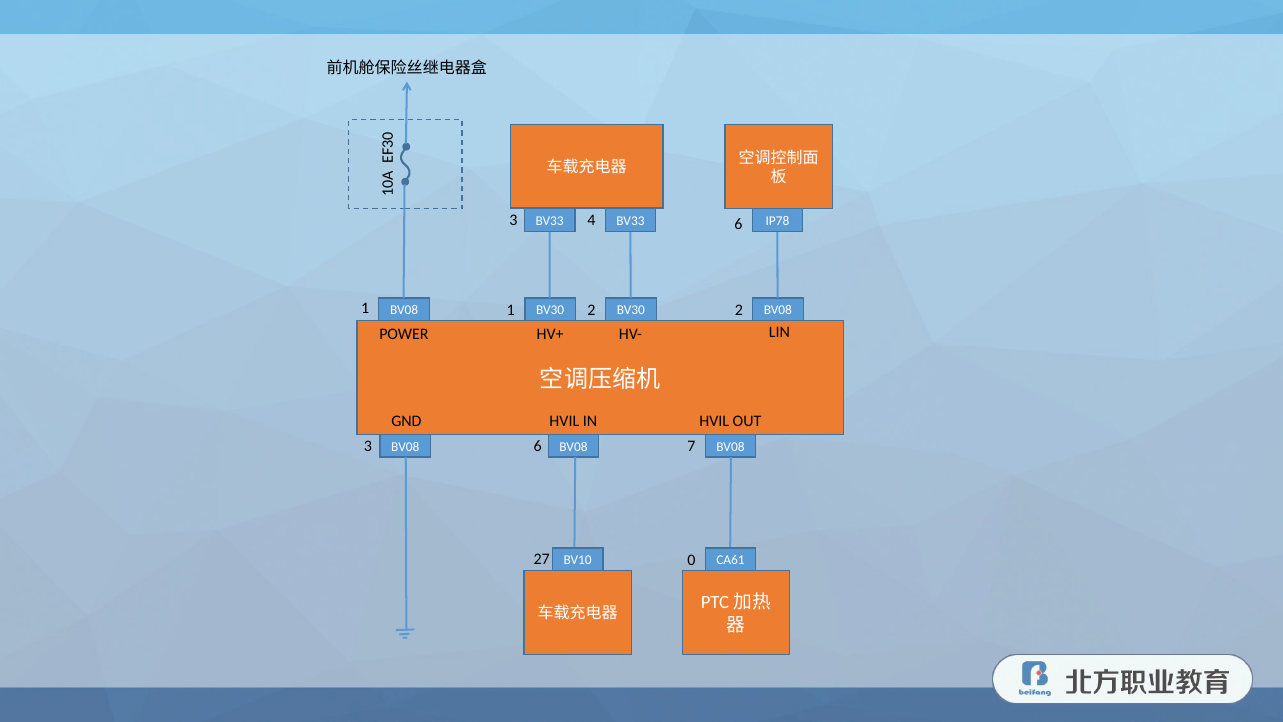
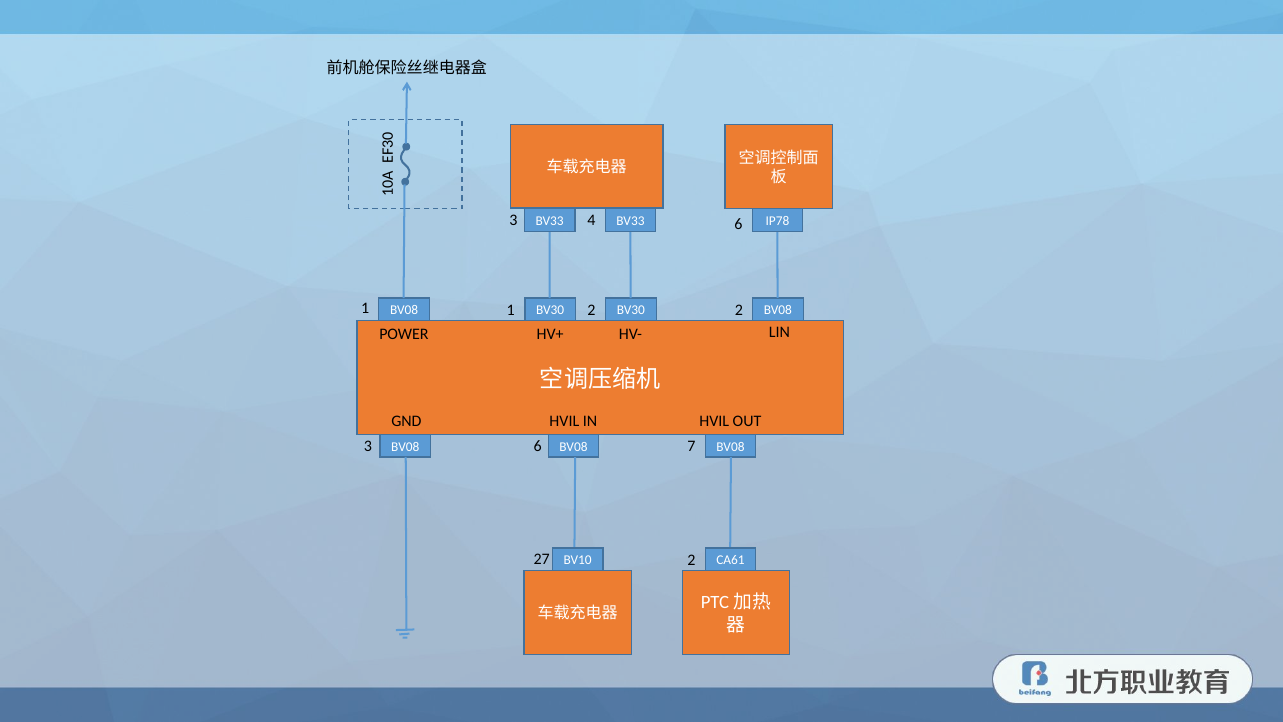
27 0: 0 -> 2
